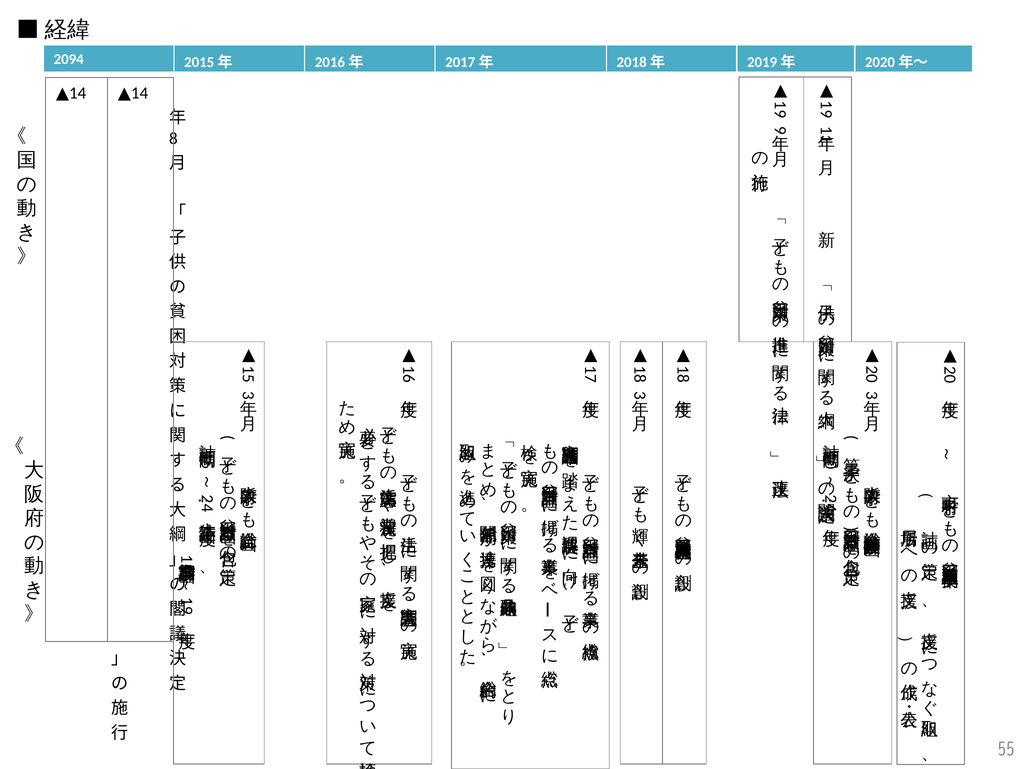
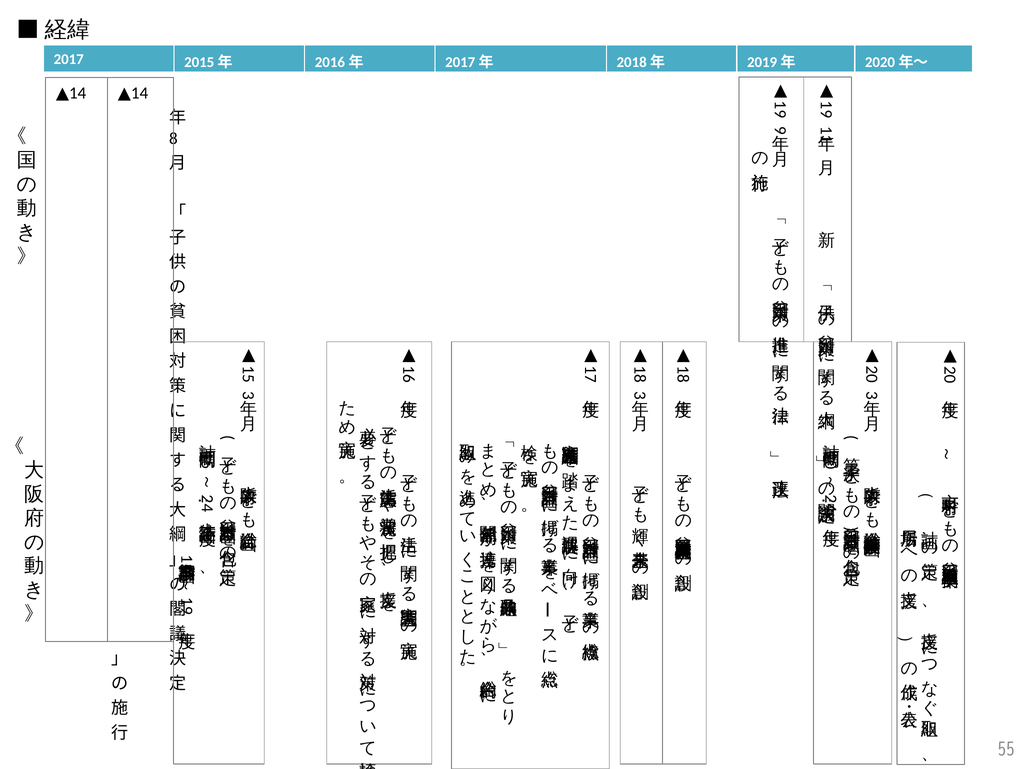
2094: 2094 -> 2017
